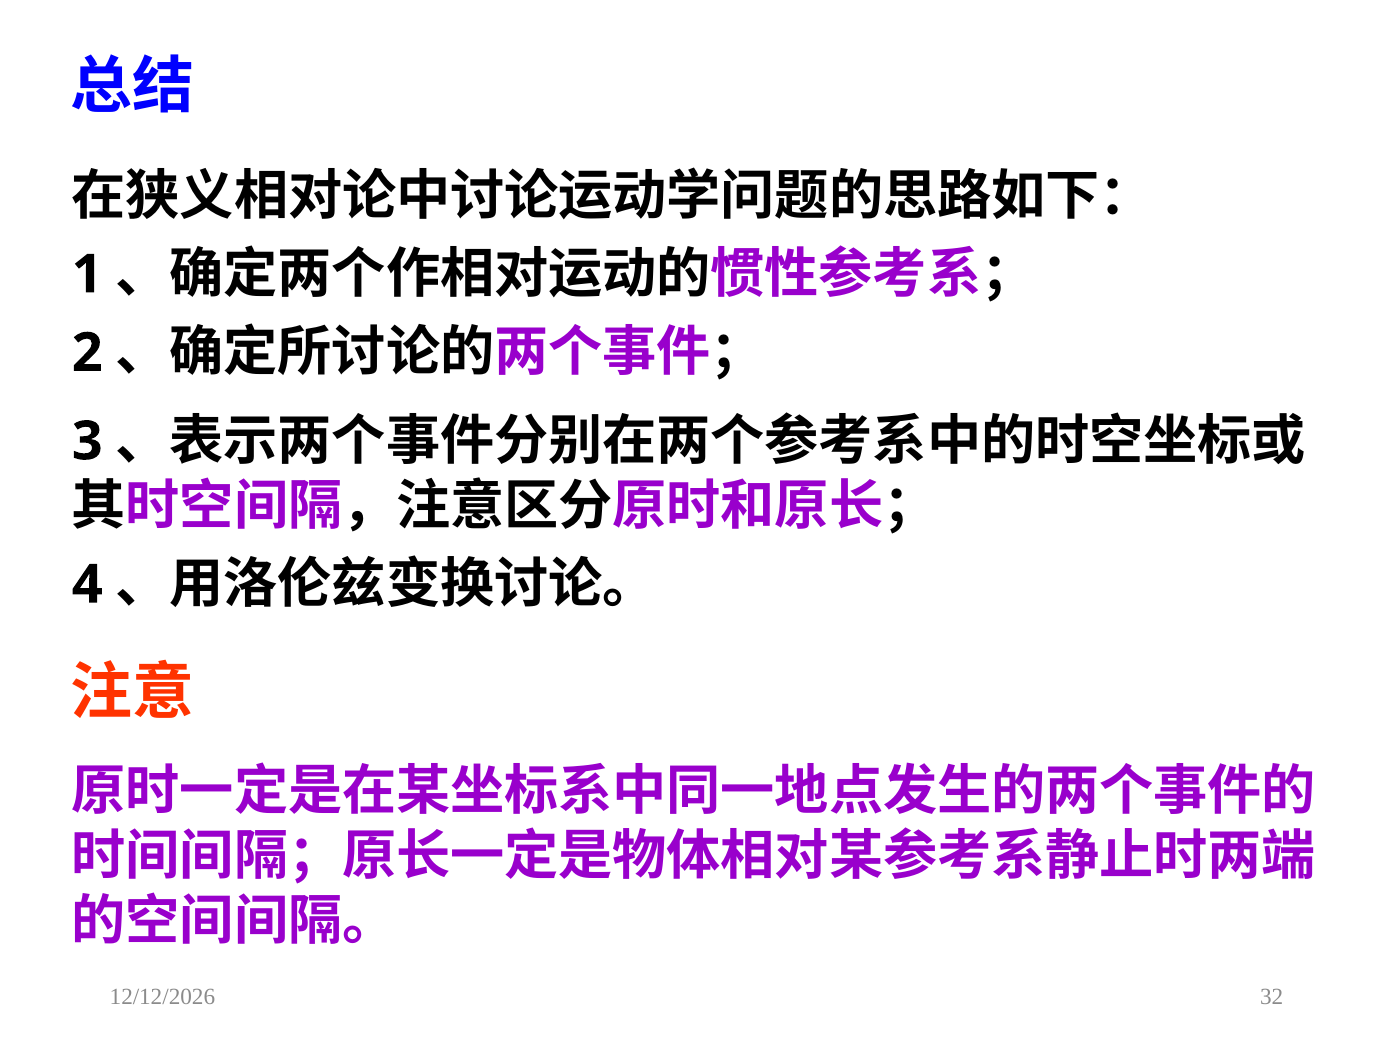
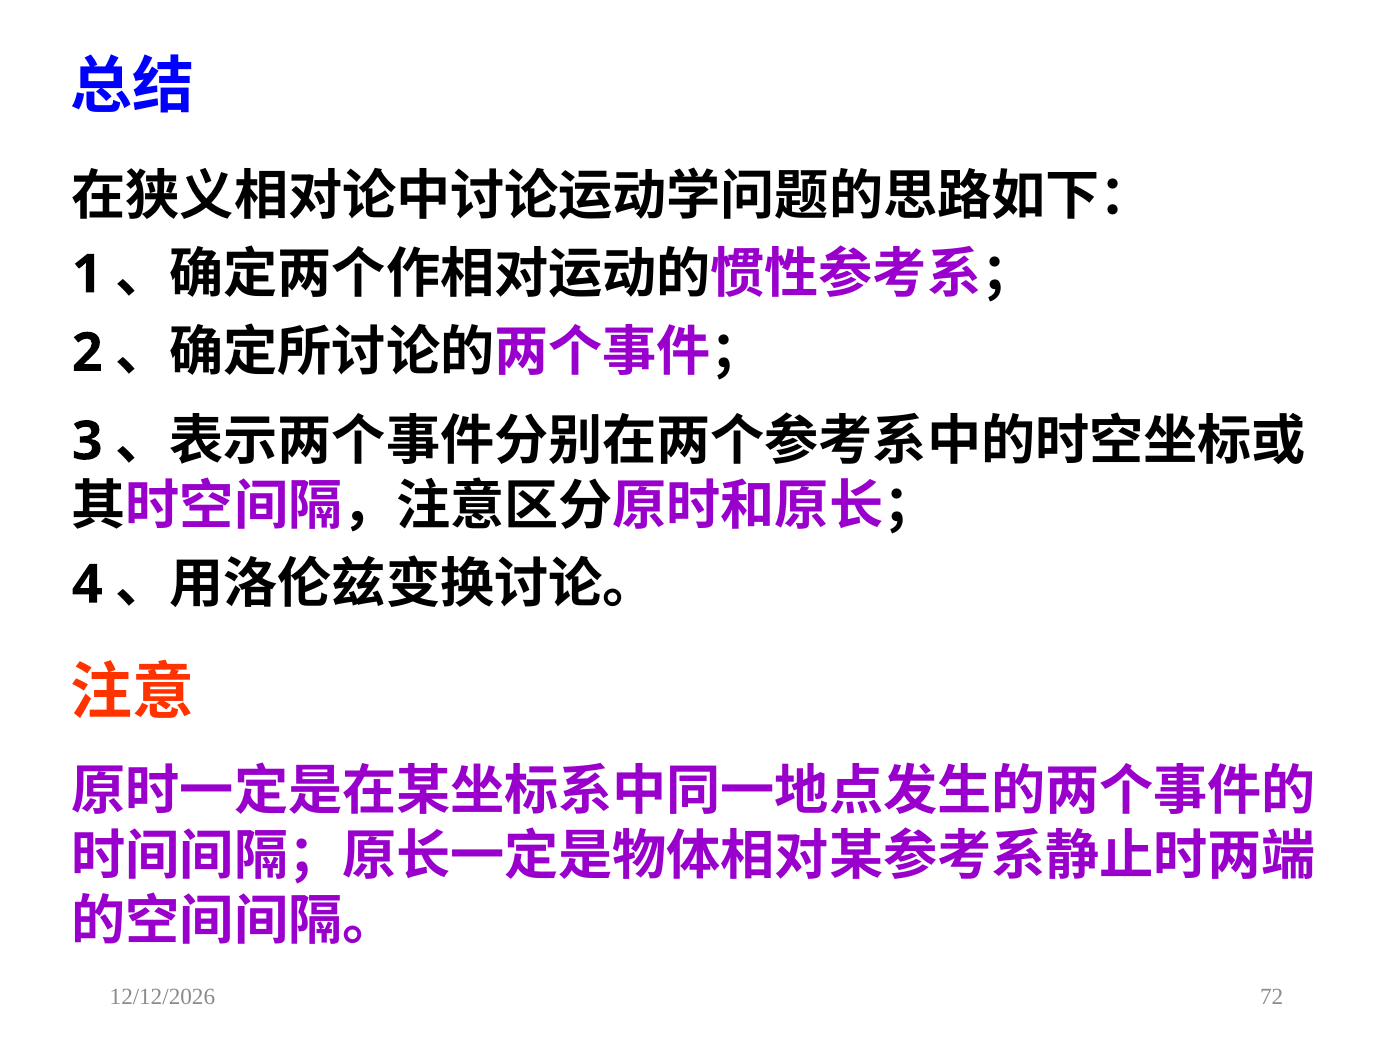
32: 32 -> 72
